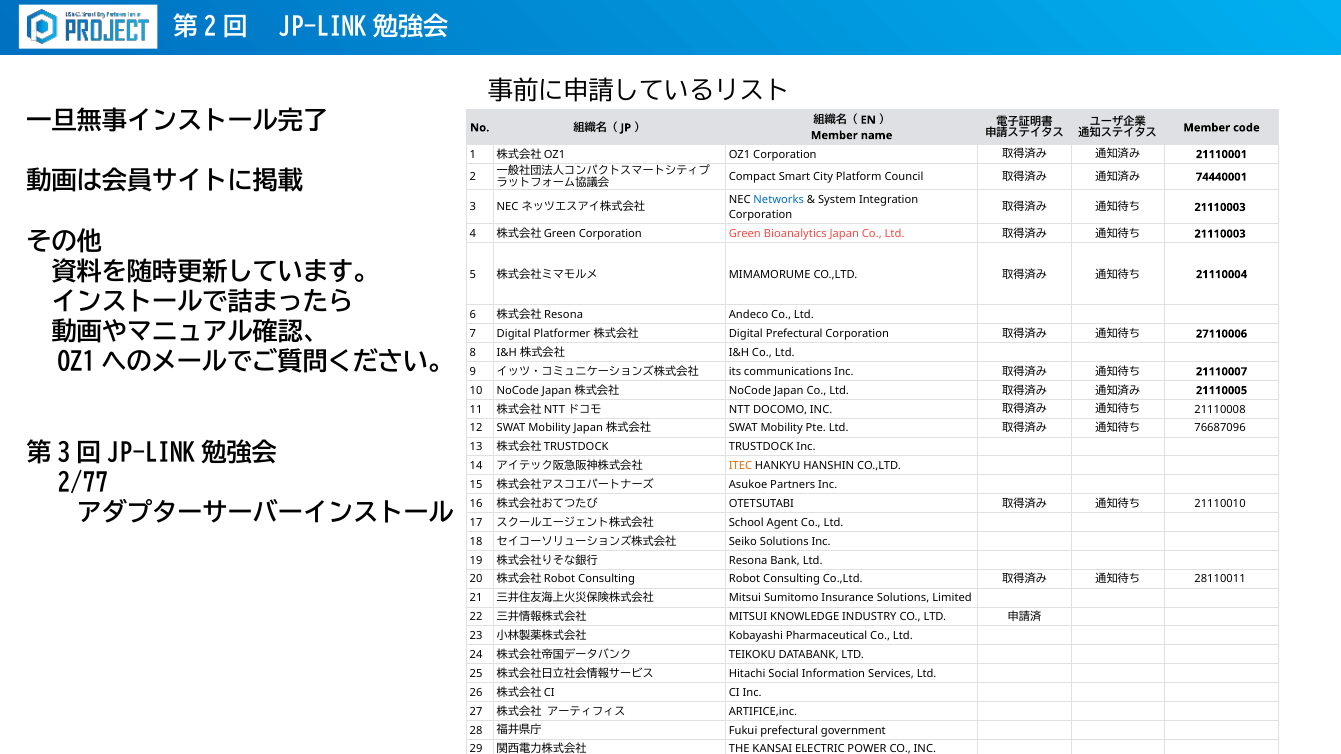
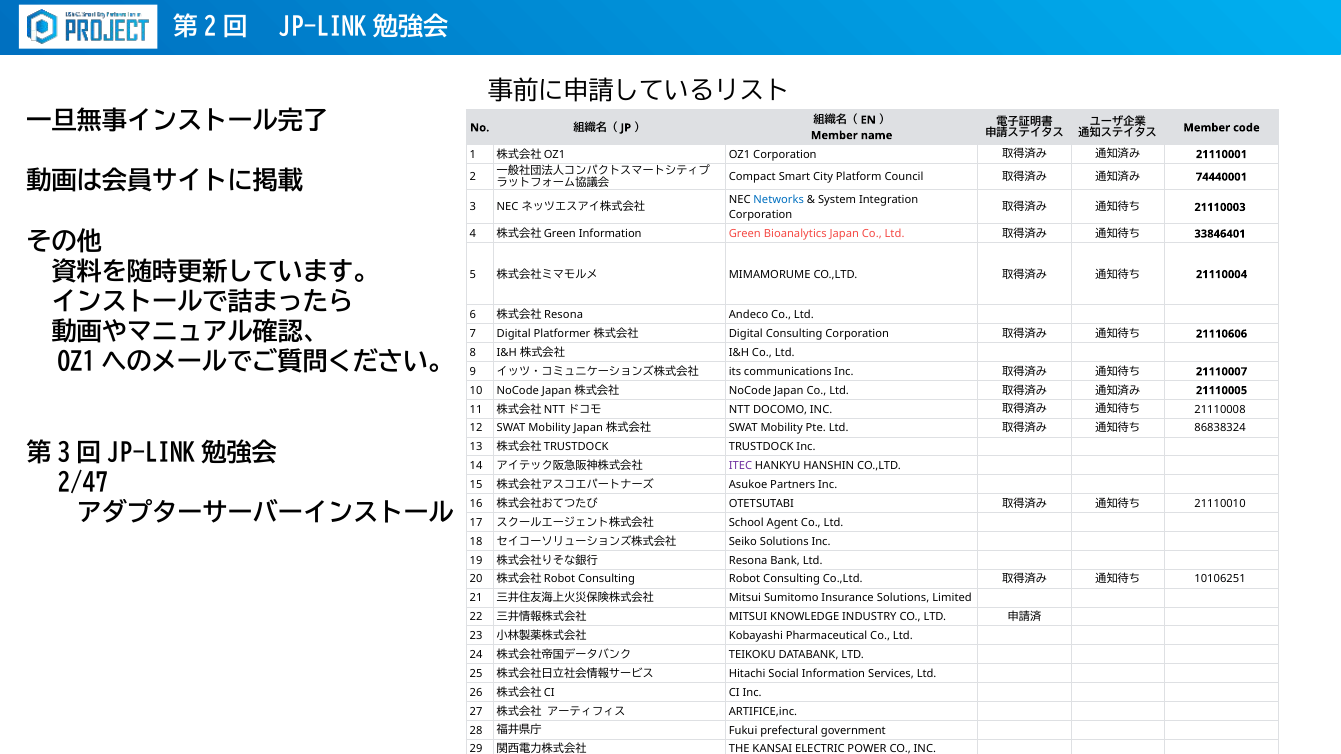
Green Corporation: Corporation -> Information
21110003 at (1220, 234): 21110003 -> 33846401
Digital Prefectural: Prefectural -> Consulting
27110006: 27110006 -> 21110606
76687096: 76687096 -> 86838324
ITEC colour: orange -> purple
2/77: 2/77 -> 2/47
28110011: 28110011 -> 10106251
